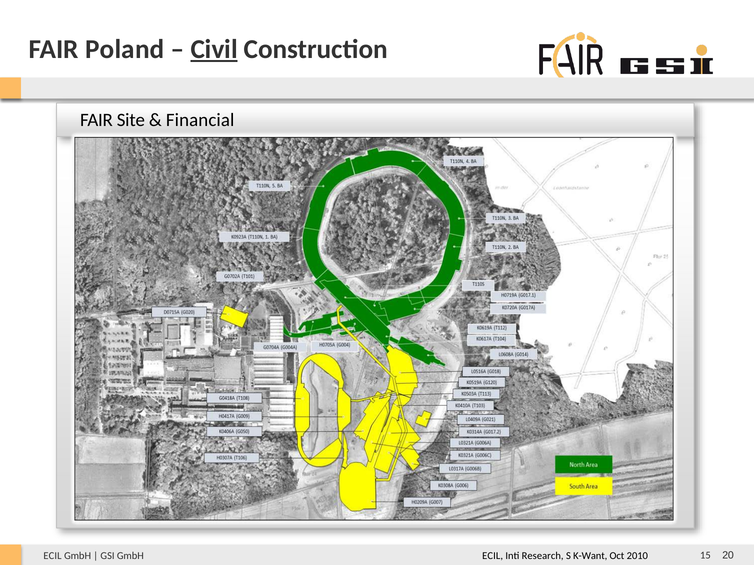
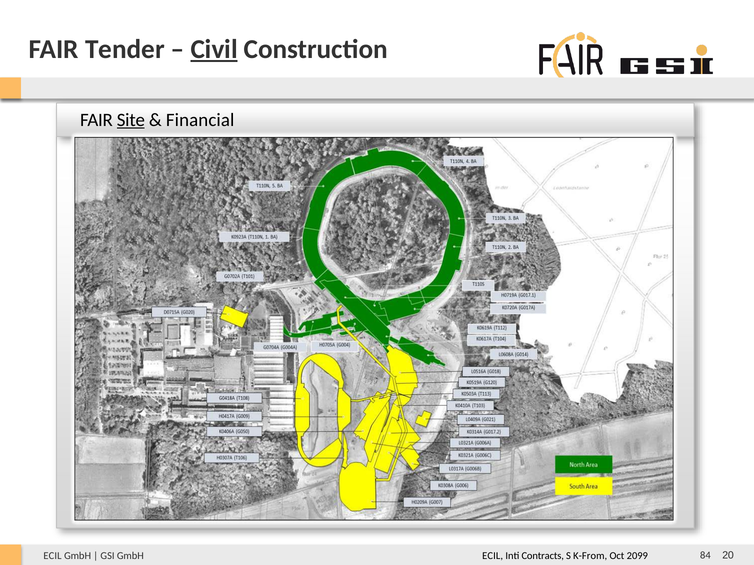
Poland: Poland -> Tender
Site underline: none -> present
Research: Research -> Contracts
K-Want: K-Want -> K-From
2010: 2010 -> 2099
15: 15 -> 84
